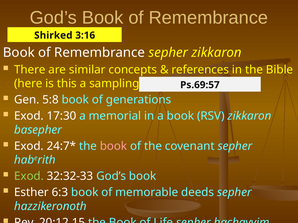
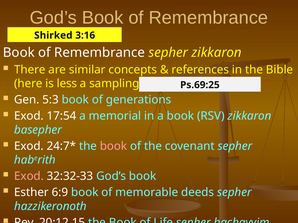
this: this -> less
Ps.69:57: Ps.69:57 -> Ps.69:25
5:8: 5:8 -> 5:3
17:30: 17:30 -> 17:54
Exod at (29, 177) colour: light green -> pink
6:3: 6:3 -> 6:9
